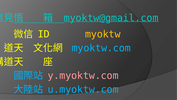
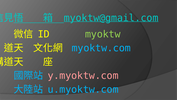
myoktw colour: yellow -> light green
